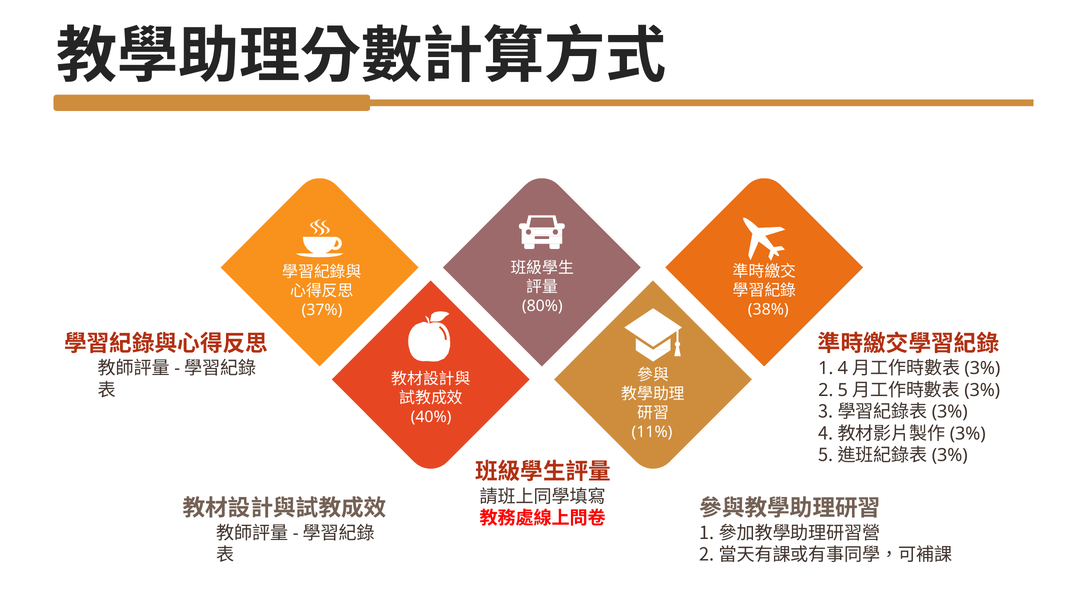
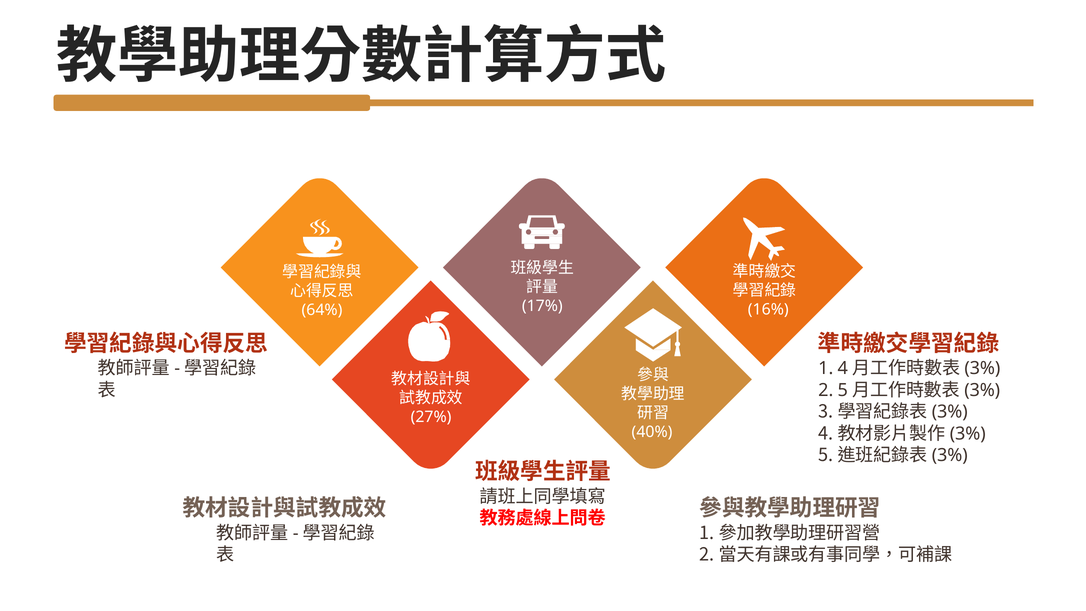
80%: 80% -> 17%
38%: 38% -> 16%
37%: 37% -> 64%
40%: 40% -> 27%
11%: 11% -> 40%
